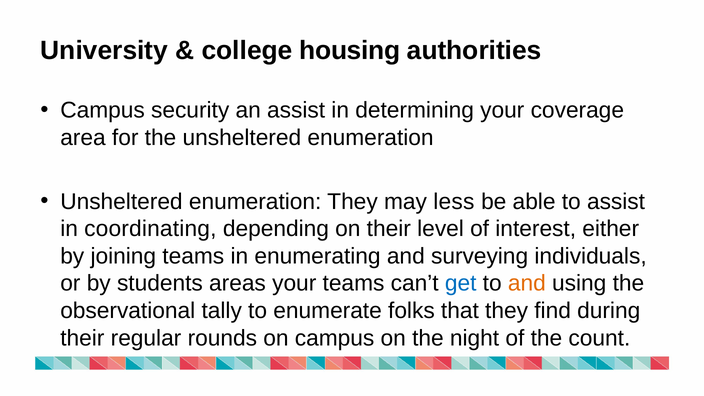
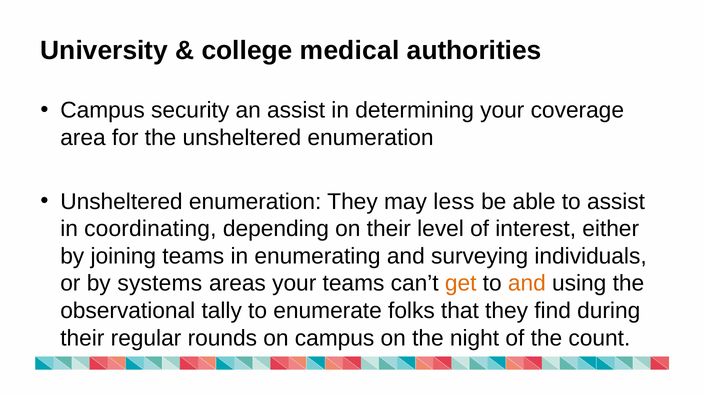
housing: housing -> medical
students: students -> systems
get colour: blue -> orange
